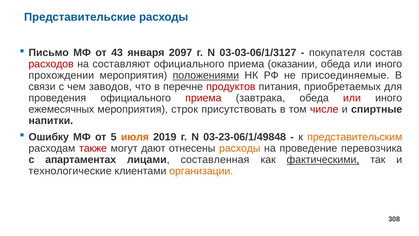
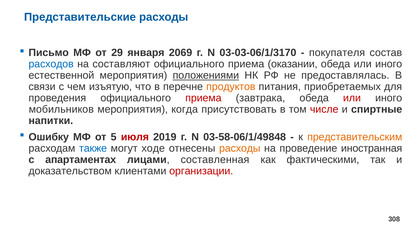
43: 43 -> 29
2097: 2097 -> 2069
03-03-06/1/3127: 03-03-06/1/3127 -> 03-03-06/1/3170
расходов colour: red -> blue
прохождении: прохождении -> естественной
присоединяемые: присоединяемые -> предоставлялась
заводов: заводов -> изъятую
продуктов colour: red -> orange
ежемесячных: ежемесячных -> мобильников
строк: строк -> когда
июля colour: orange -> red
03-23-06/1/49848: 03-23-06/1/49848 -> 03-58-06/1/49848
также colour: red -> blue
дают: дают -> ходе
перевозчика: перевозчика -> иностранная
фактическими underline: present -> none
технологические: технологические -> доказательством
организации colour: orange -> red
